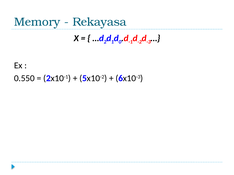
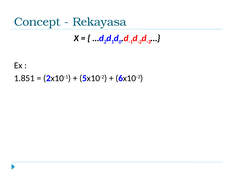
Memory: Memory -> Concept
0.550: 0.550 -> 1.851
